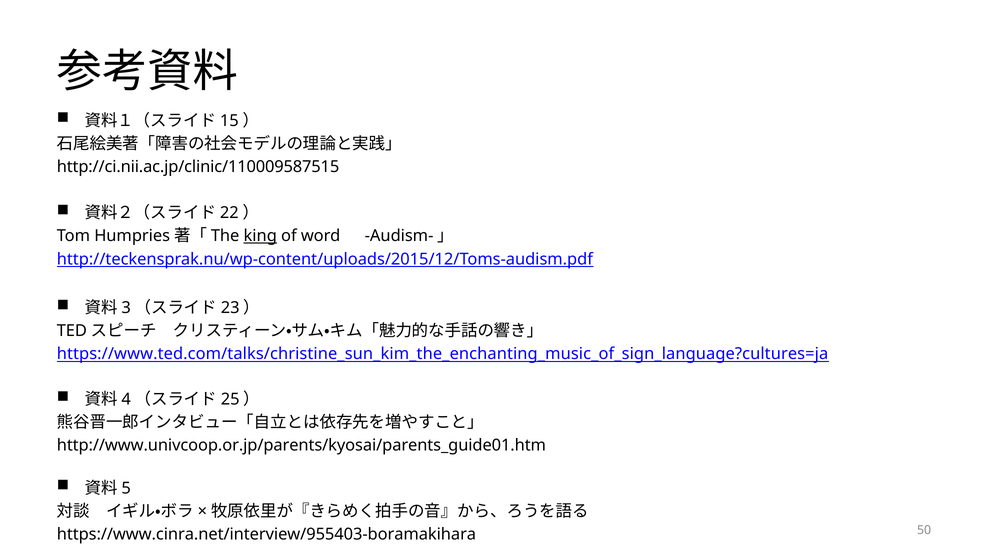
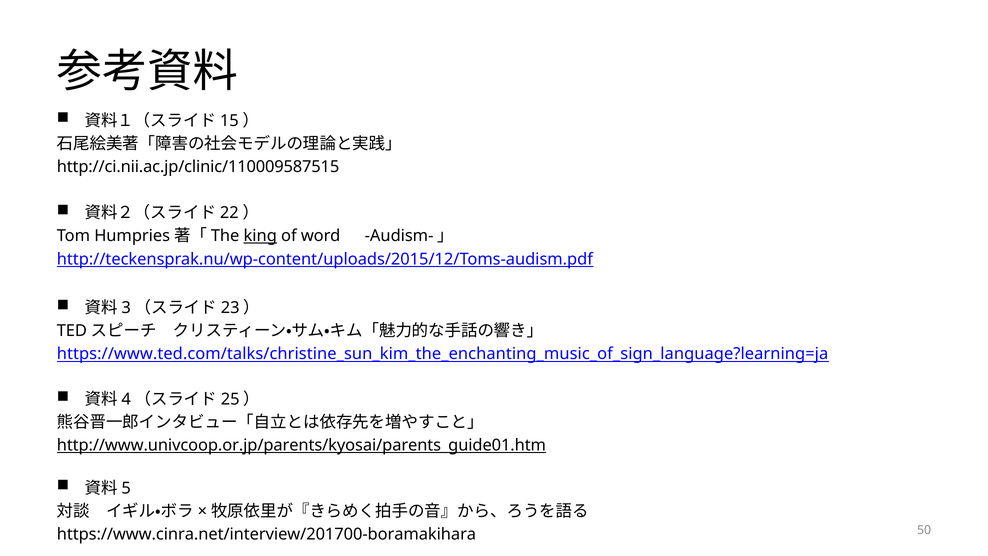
https://www.ted.com/talks/christine_sun_kim_the_enchanting_music_of_sign_language?cultures=ja: https://www.ted.com/talks/christine_sun_kim_the_enchanting_music_of_sign_language?cultures=ja -> https://www.ted.com/talks/christine_sun_kim_the_enchanting_music_of_sign_language?learning=ja
http://www.univcoop.or.jp/parents/kyosai/parents_guide01.htm underline: none -> present
https://www.cinra.net/interview/955403-boramakihara: https://www.cinra.net/interview/955403-boramakihara -> https://www.cinra.net/interview/201700-boramakihara
